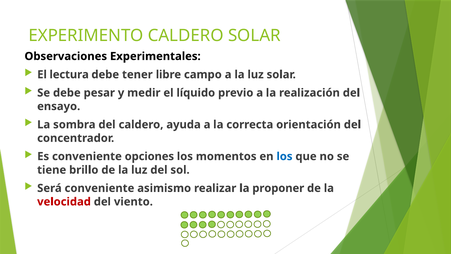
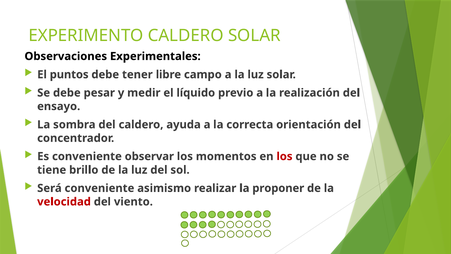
lectura: lectura -> puntos
opciones: opciones -> observar
los at (284, 156) colour: blue -> red
